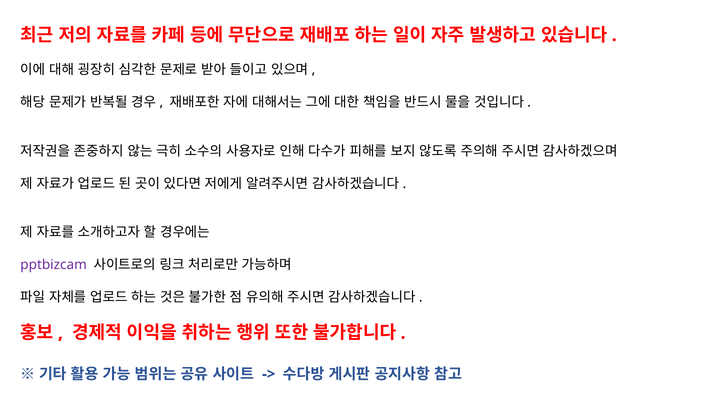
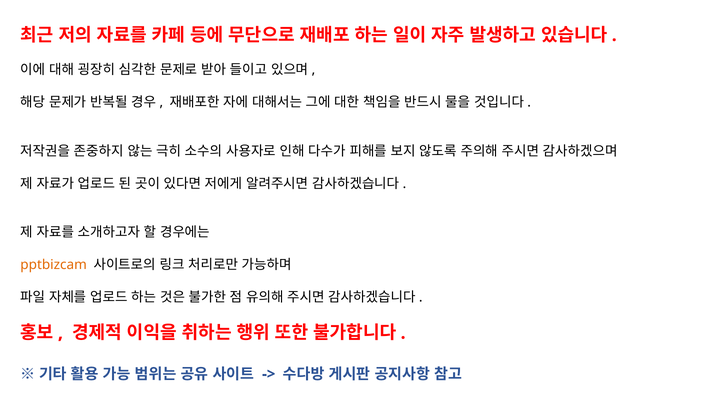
pptbizcam colour: purple -> orange
